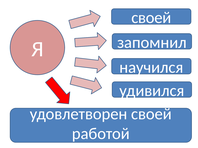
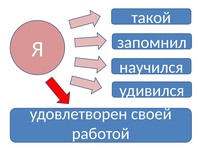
своей at (151, 18): своей -> такой
